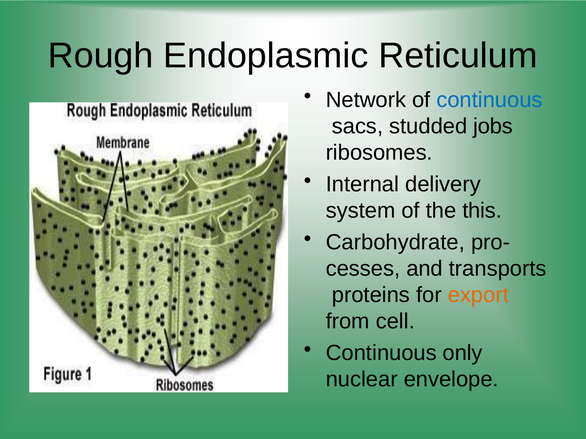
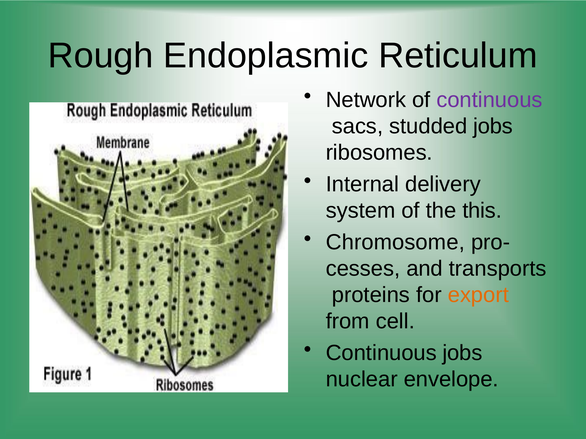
continuous at (489, 100) colour: blue -> purple
Carbohydrate: Carbohydrate -> Chromosome
Continuous only: only -> jobs
